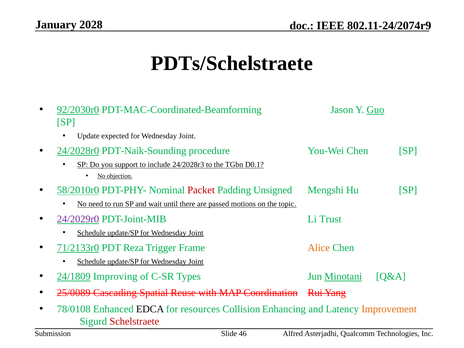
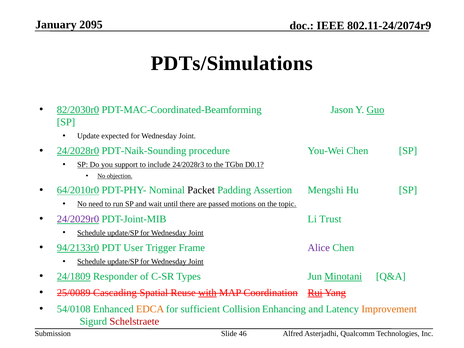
2028: 2028 -> 2095
PDTs/Schelstraete: PDTs/Schelstraete -> PDTs/Simulations
92/2030r0: 92/2030r0 -> 82/2030r0
58/2010r0: 58/2010r0 -> 64/2010r0
Packet colour: red -> black
Unsigned: Unsigned -> Assertion
71/2133r0: 71/2133r0 -> 94/2133r0
Reza: Reza -> User
Alice colour: orange -> purple
Improving: Improving -> Responder
with underline: none -> present
Rui underline: none -> present
78/0108: 78/0108 -> 54/0108
EDCA colour: black -> orange
resources: resources -> sufficient
